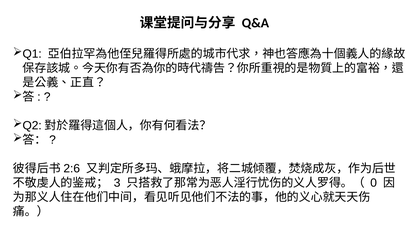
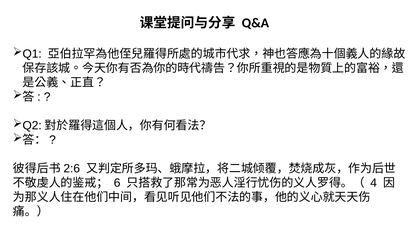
3: 3 -> 6
0: 0 -> 4
